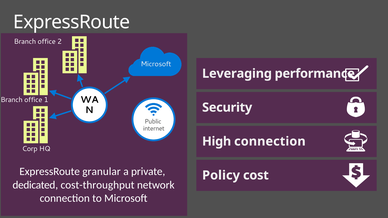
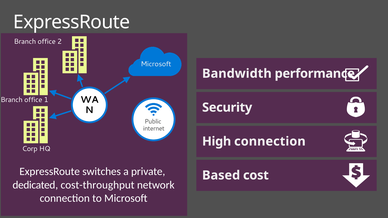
Leveraging: Leveraging -> Bandwidth
granular: granular -> switches
Policy: Policy -> Based
